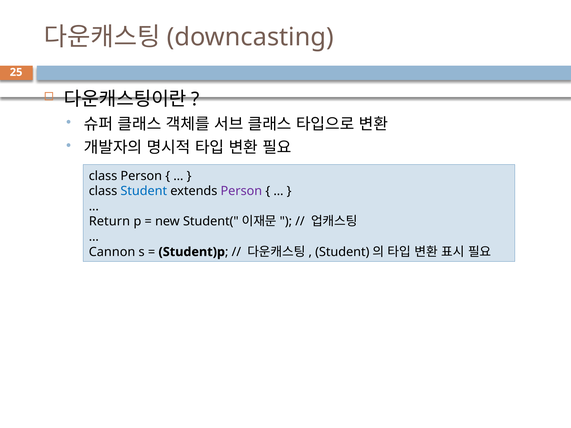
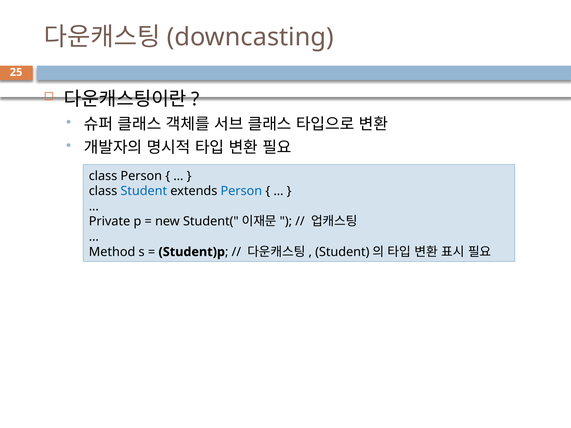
Person at (241, 191) colour: purple -> blue
Return: Return -> Private
Cannon: Cannon -> Method
